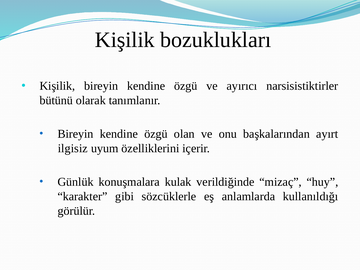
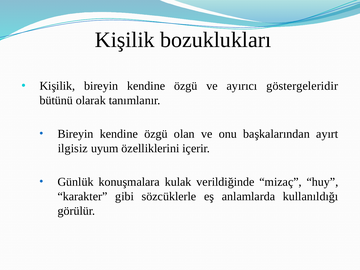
narsisistiktirler: narsisistiktirler -> göstergeleridir
